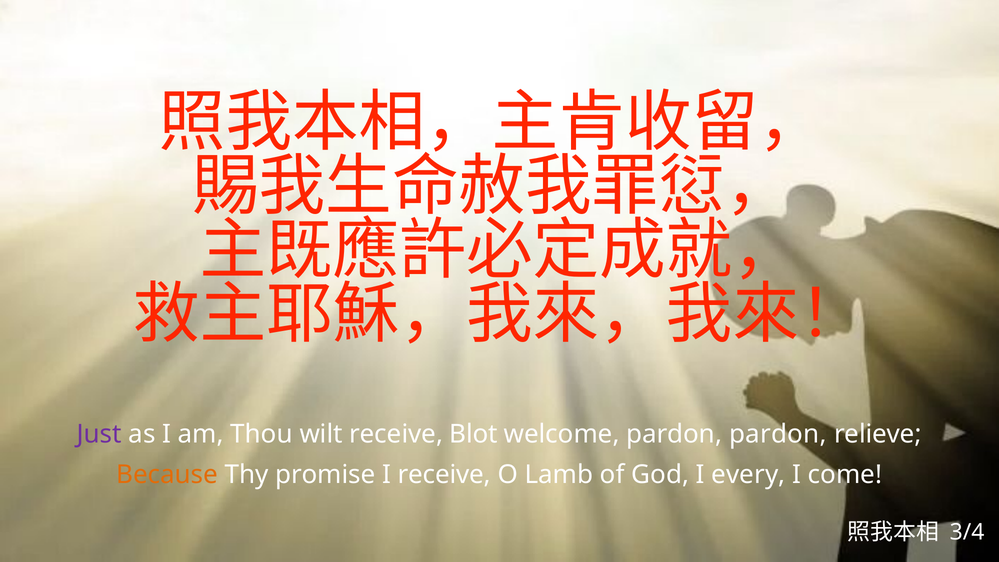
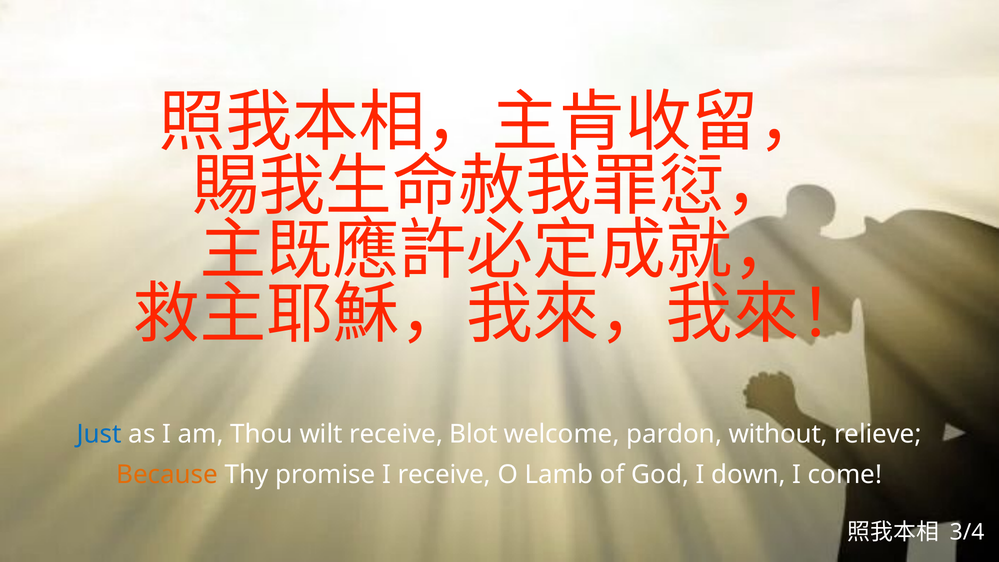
Just colour: purple -> blue
pardon pardon: pardon -> without
every: every -> down
